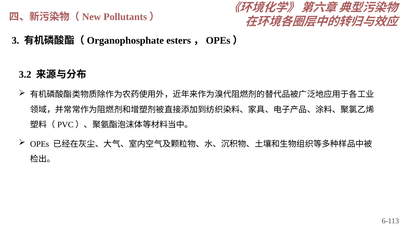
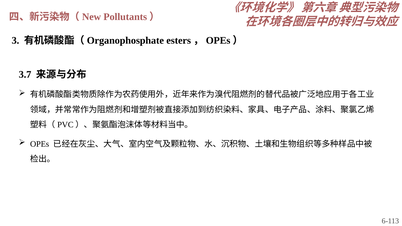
3.2: 3.2 -> 3.7
